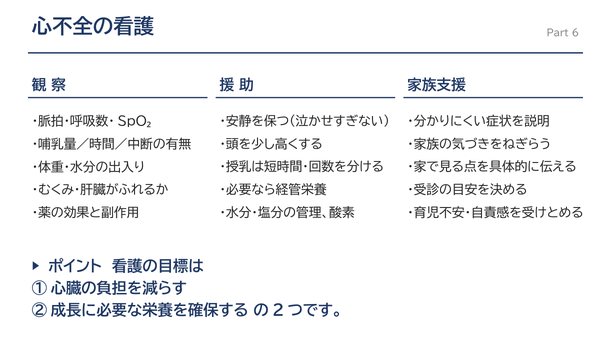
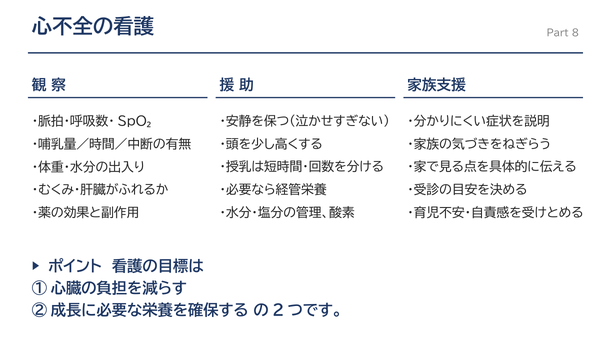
6: 6 -> 8
